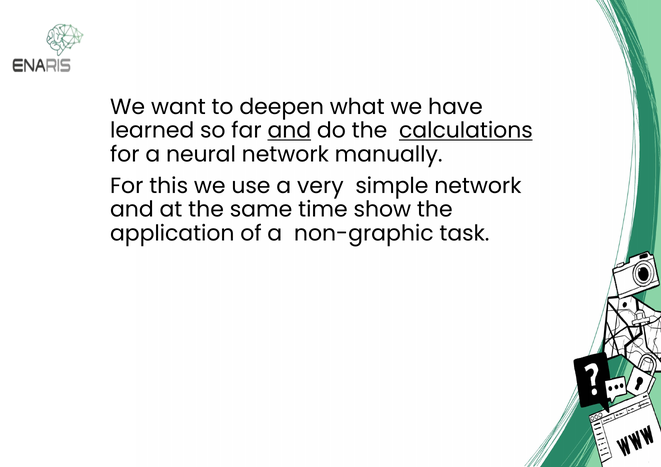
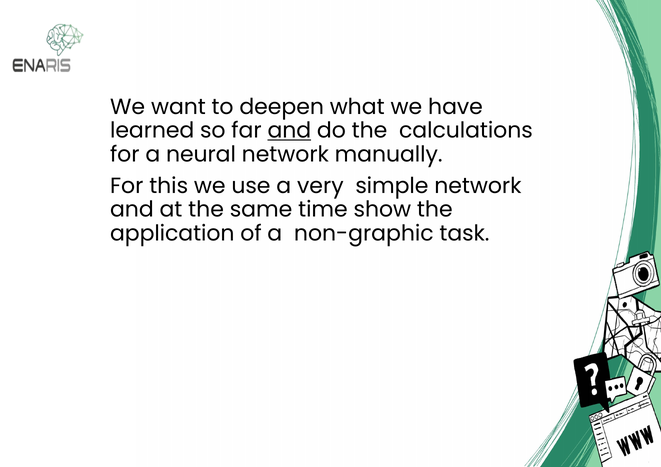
calculations underline: present -> none
